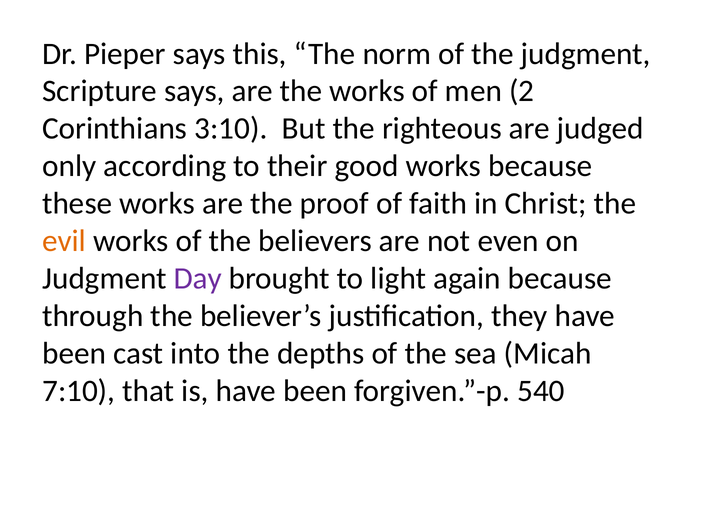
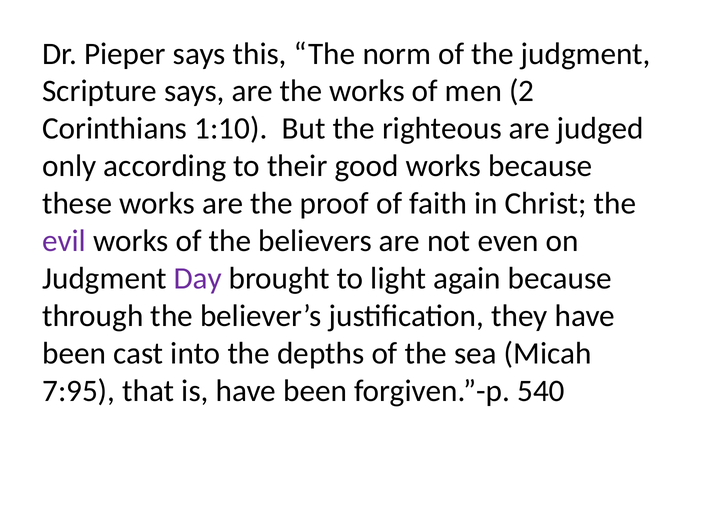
3:10: 3:10 -> 1:10
evil colour: orange -> purple
7:10: 7:10 -> 7:95
